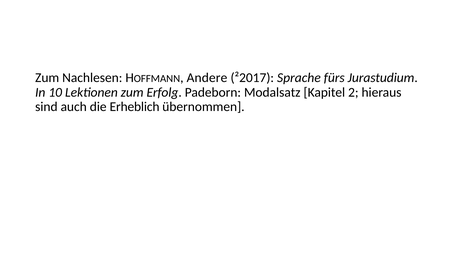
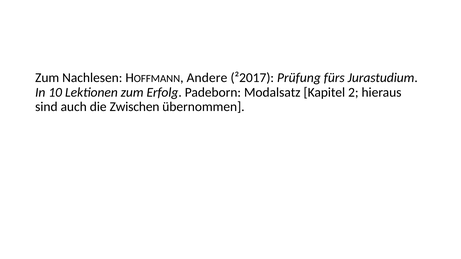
Sprache: Sprache -> Prüfung
Erheblich: Erheblich -> Zwischen
